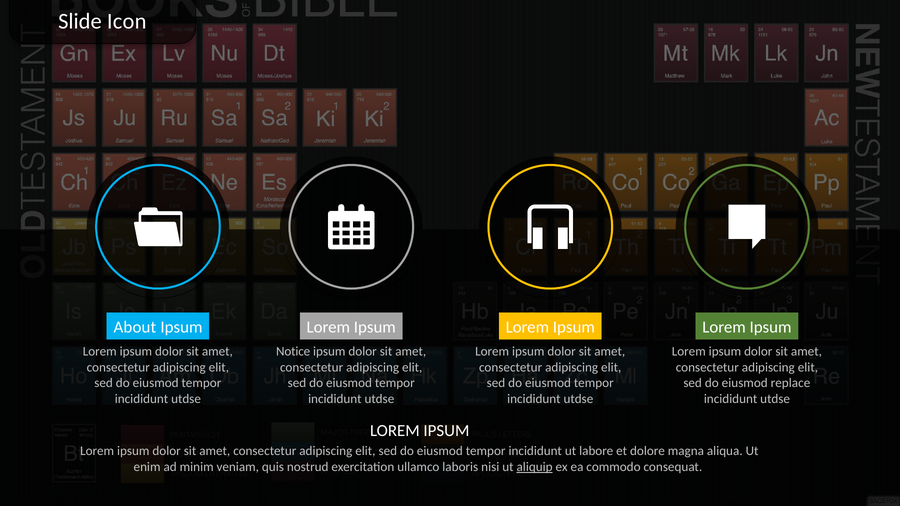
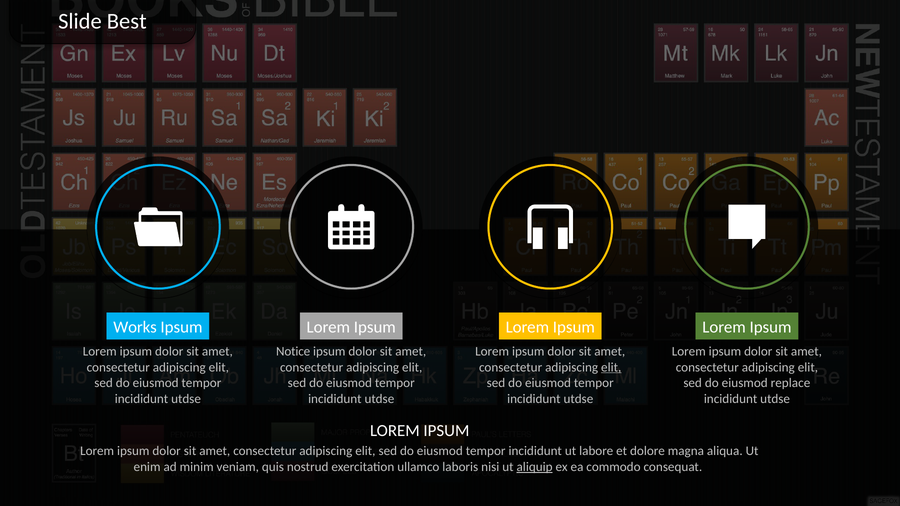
Icon: Icon -> Best
About: About -> Works
elit at (611, 367) underline: none -> present
